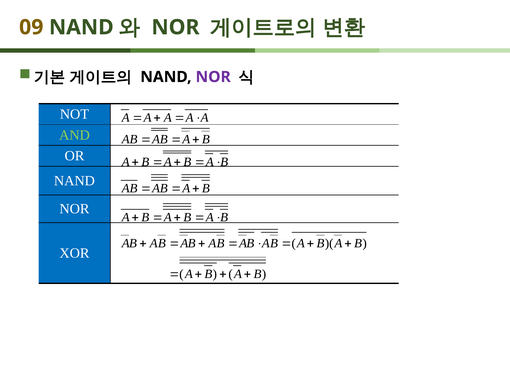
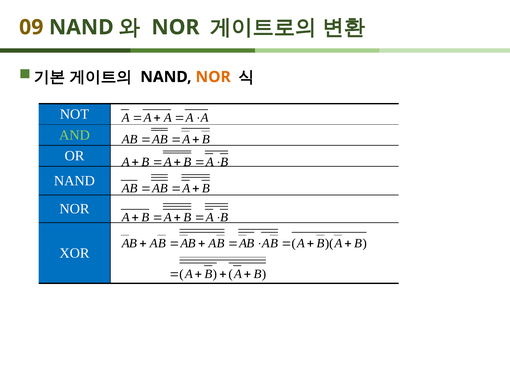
NOR at (213, 77) colour: purple -> orange
